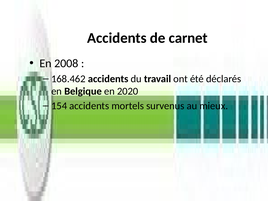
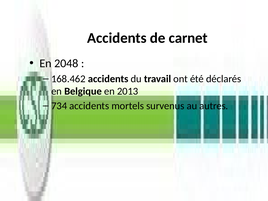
2008: 2008 -> 2048
2020: 2020 -> 2013
154: 154 -> 734
mieux: mieux -> autres
